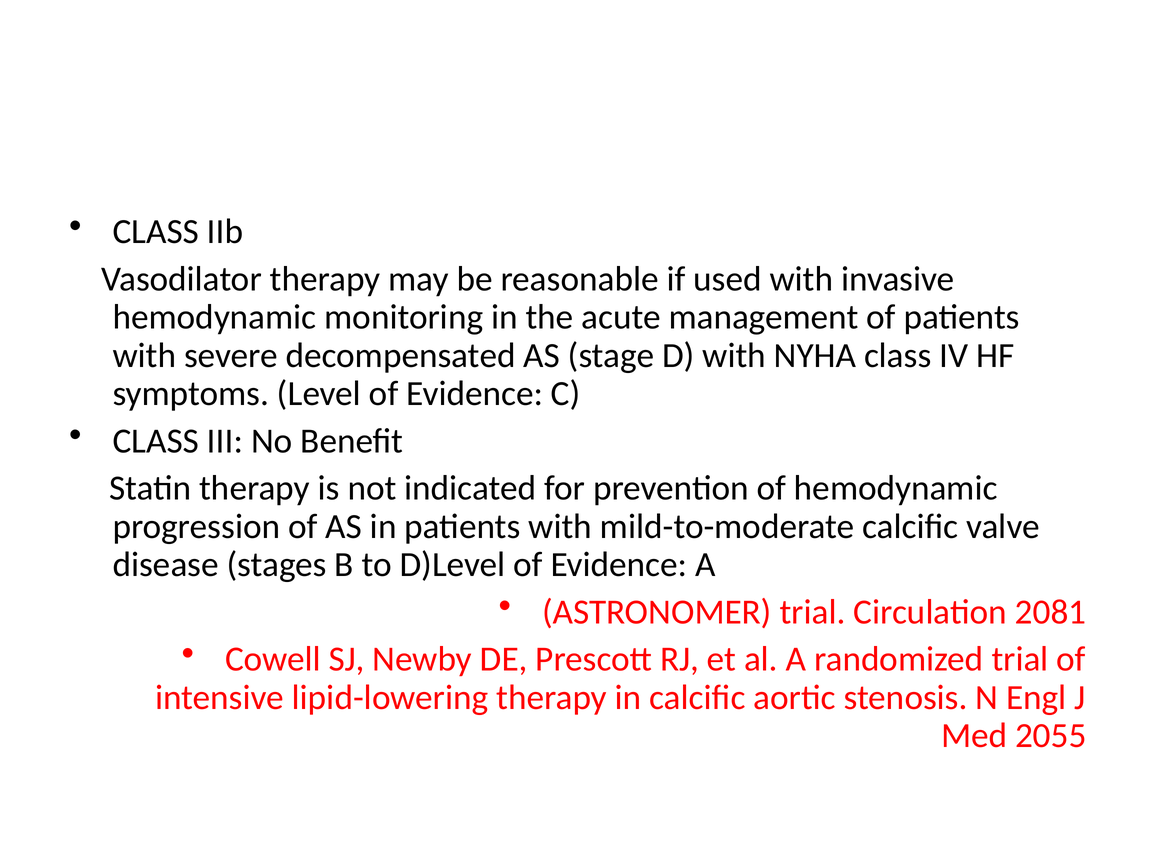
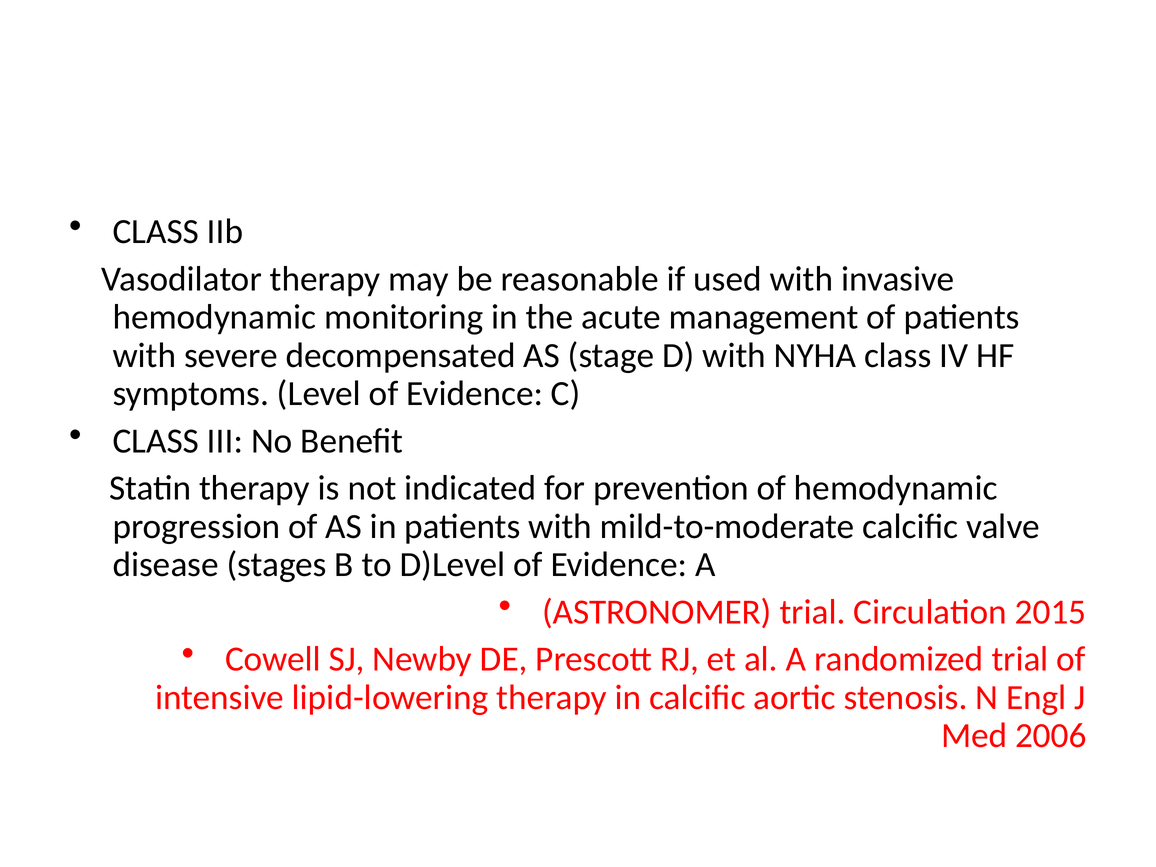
2081: 2081 -> 2015
2055: 2055 -> 2006
